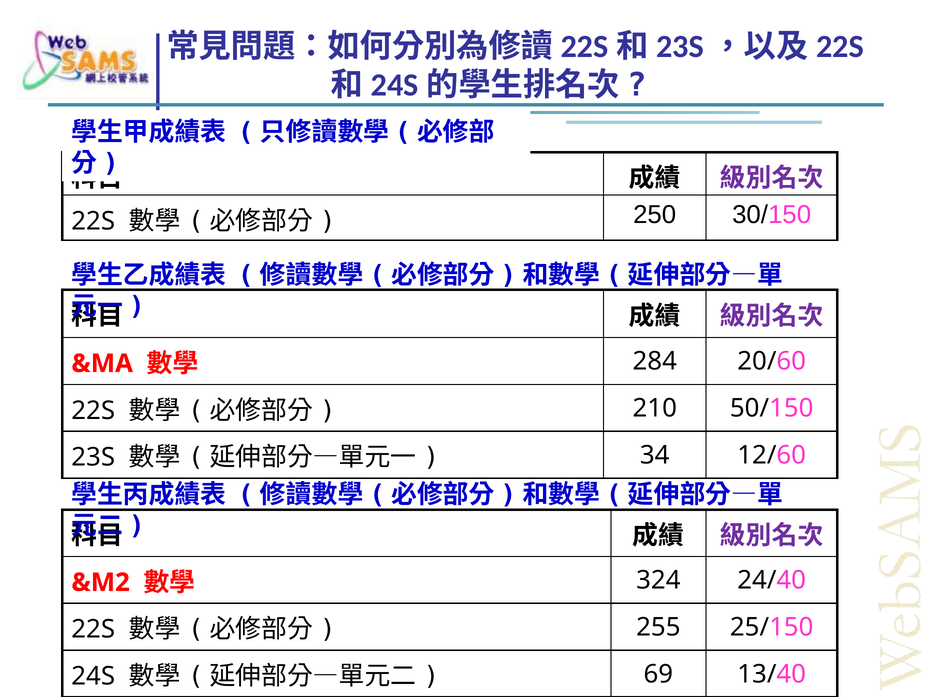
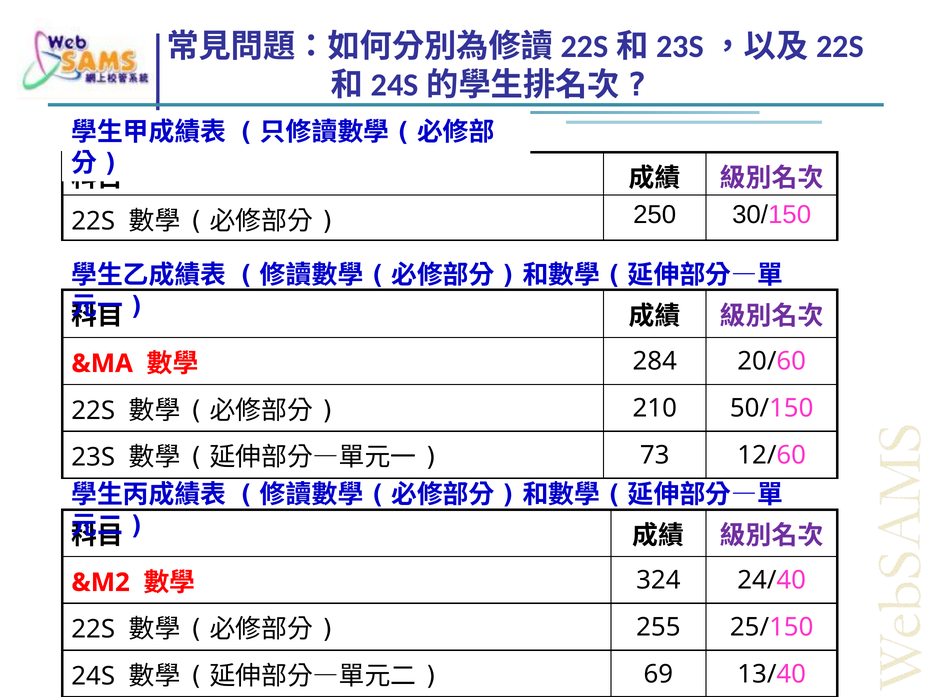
34: 34 -> 73
